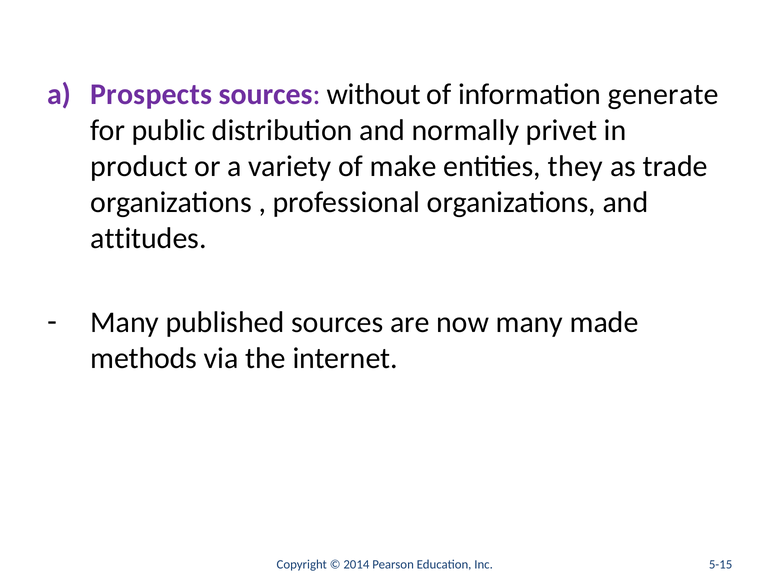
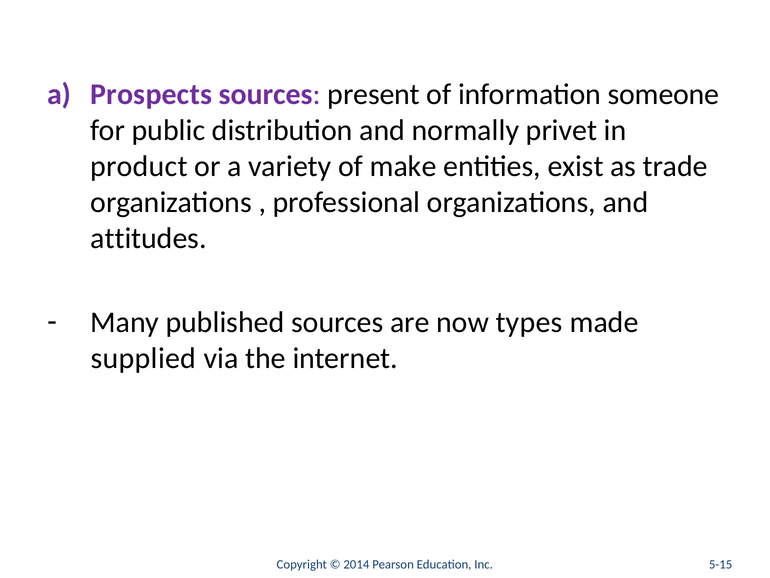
without: without -> present
generate: generate -> someone
they: they -> exist
now many: many -> types
methods: methods -> supplied
